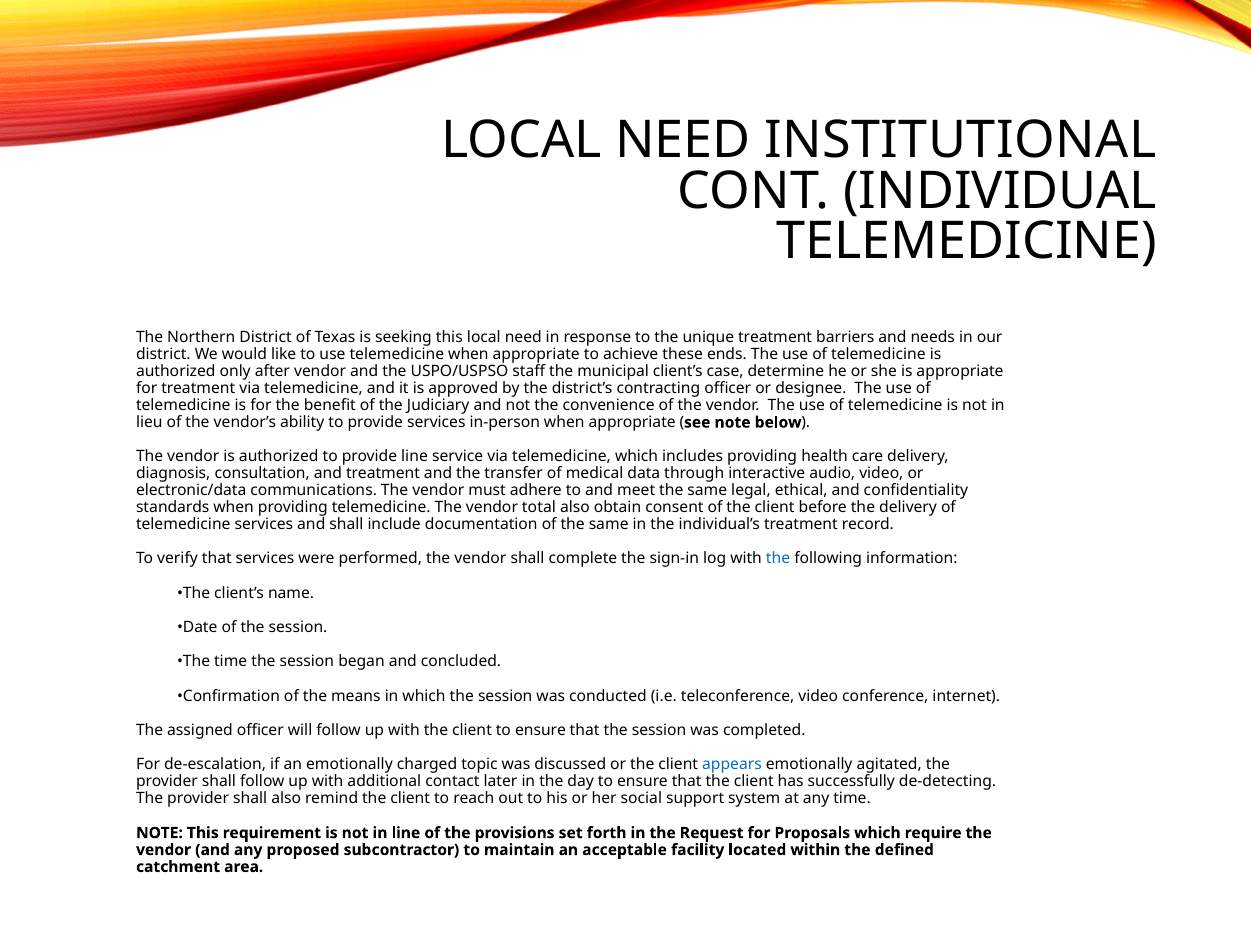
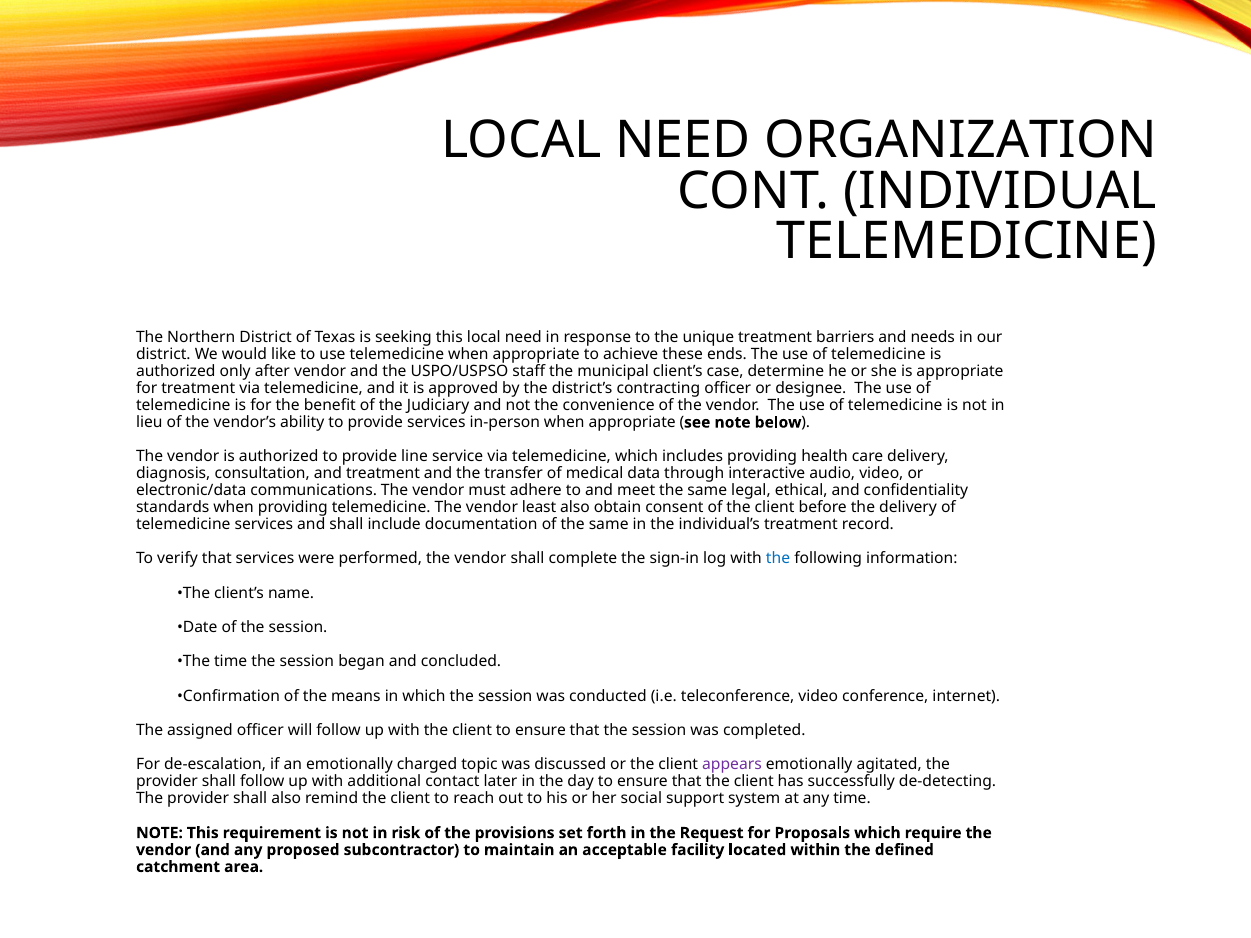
INSTITUTIONAL: INSTITUTIONAL -> ORGANIZATION
total: total -> least
appears colour: blue -> purple
in line: line -> risk
